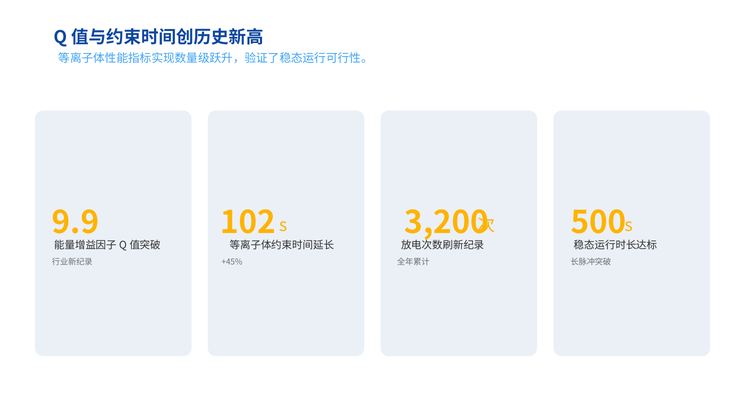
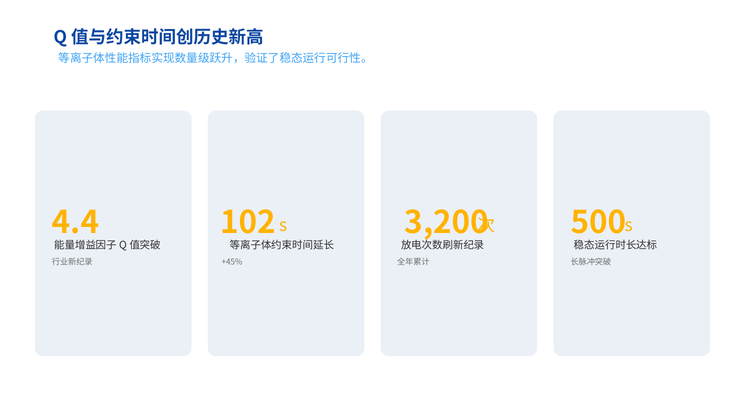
9.9: 9.9 -> 4.4
